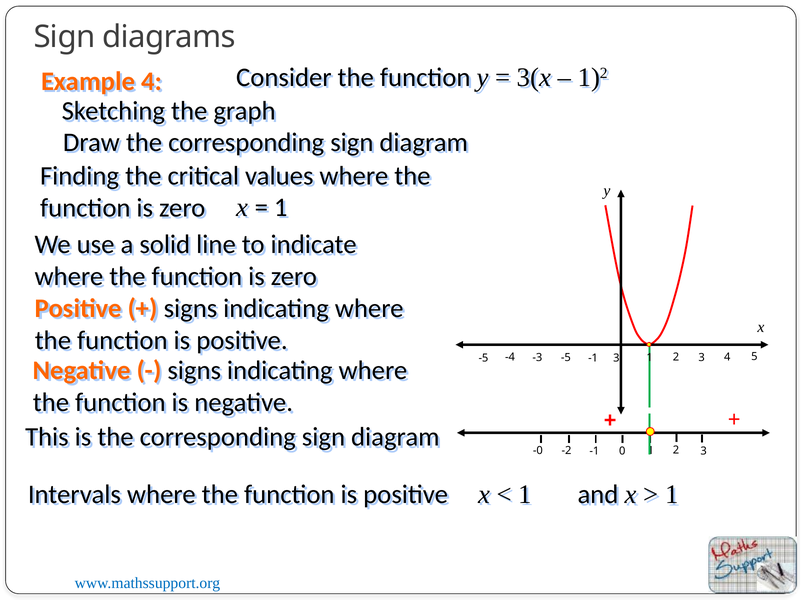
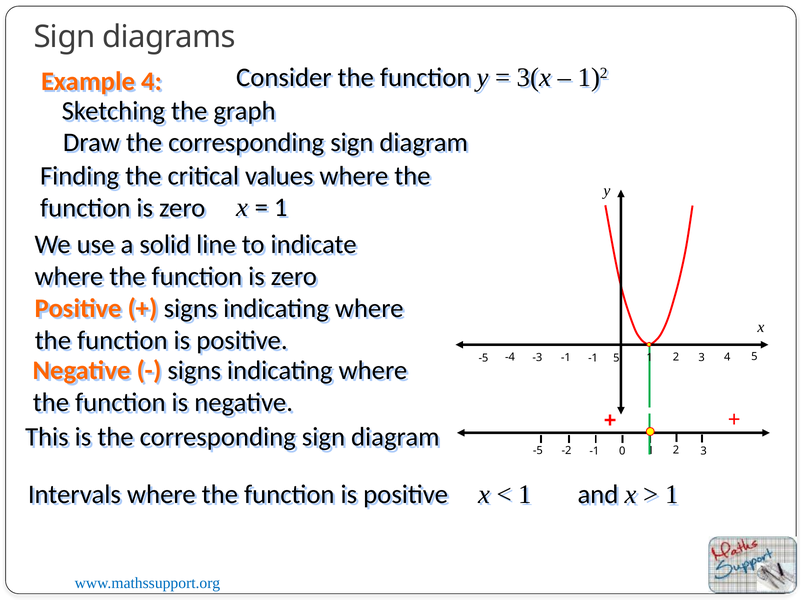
-3 -5: -5 -> -1
-1 3: 3 -> 5
-0 at (538, 450): -0 -> -5
